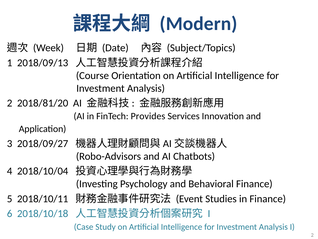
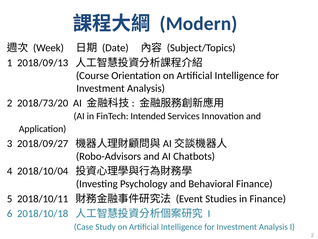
2018/81/20: 2018/81/20 -> 2018/73/20
Provides: Provides -> Intended
